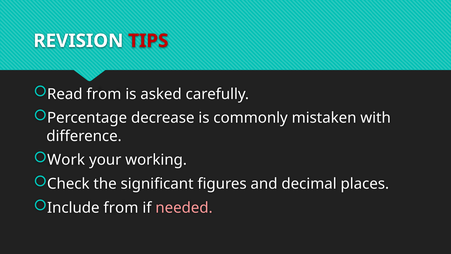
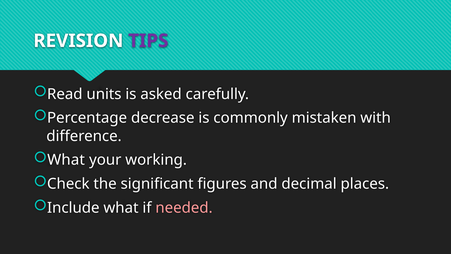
TIPS colour: red -> purple
Read from: from -> units
Work at (66, 160): Work -> What
Include from: from -> what
